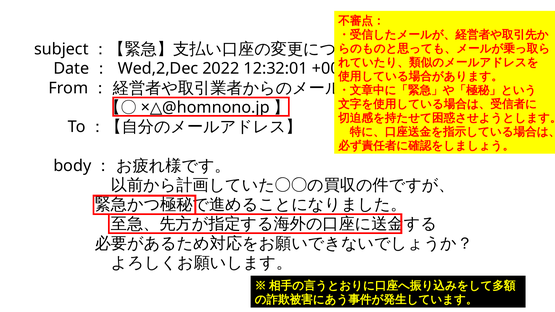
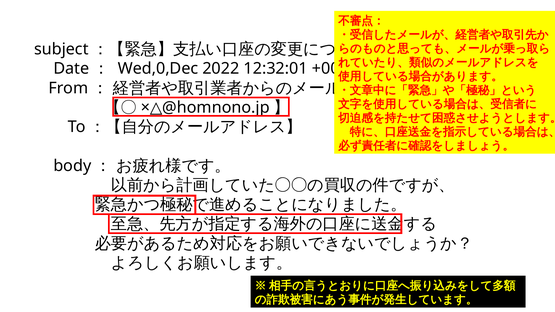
Wed,2,Dec: Wed,2,Dec -> Wed,0,Dec
